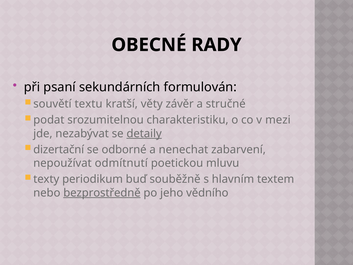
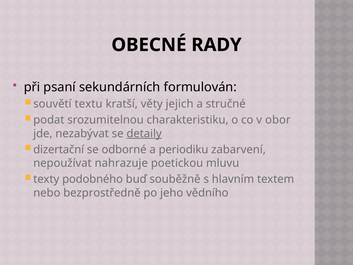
závěr: závěr -> jejich
mezi: mezi -> obor
nenechat: nenechat -> periodiku
odmítnutí: odmítnutí -> nahrazuje
periodikum: periodikum -> podobného
bezprostředně underline: present -> none
